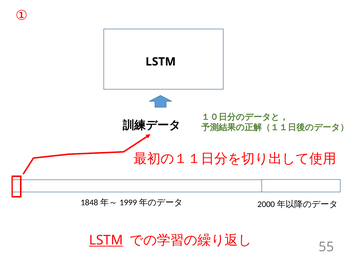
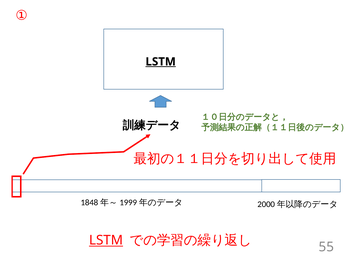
LSTM at (161, 62) underline: none -> present
